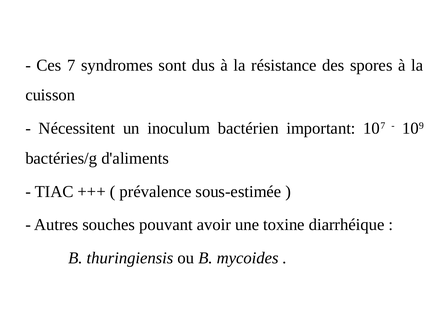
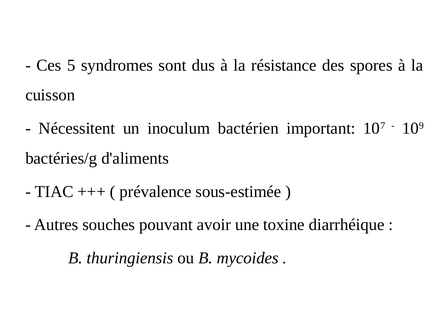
7: 7 -> 5
